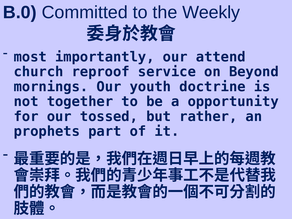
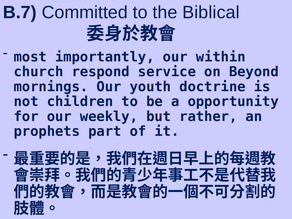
B.0: B.0 -> B.7
Weekly: Weekly -> Biblical
attend: attend -> within
reproof: reproof -> respond
together: together -> children
tossed: tossed -> weekly
